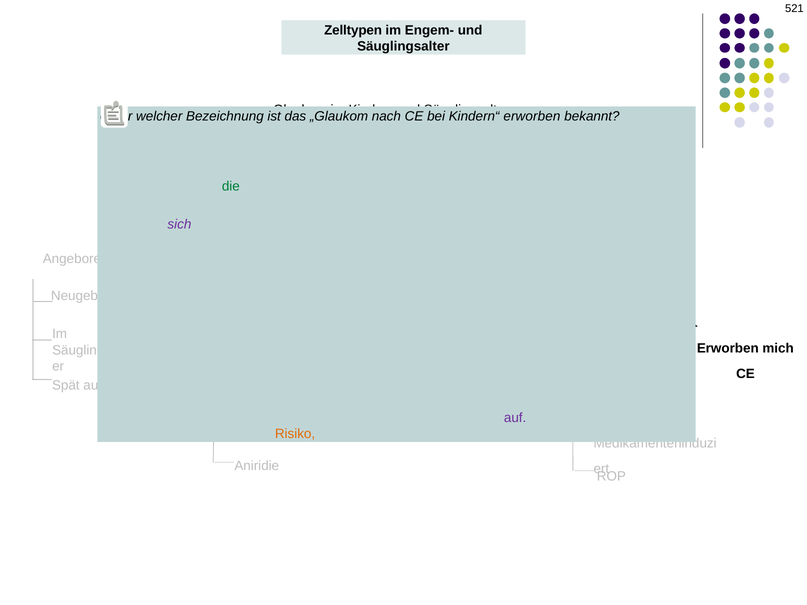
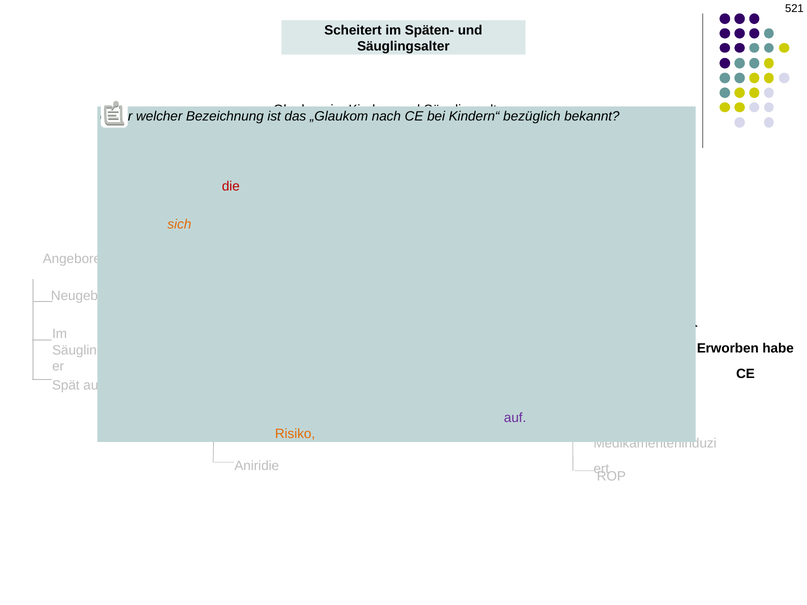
Zelltypen: Zelltypen -> Scheitert
Engem-: Engem- -> Späten-
erworben at (532, 117): erworben -> bezüglich
die at (231, 187) colour: green -> red
sich at (179, 224) colour: purple -> orange
mich: mich -> habe
